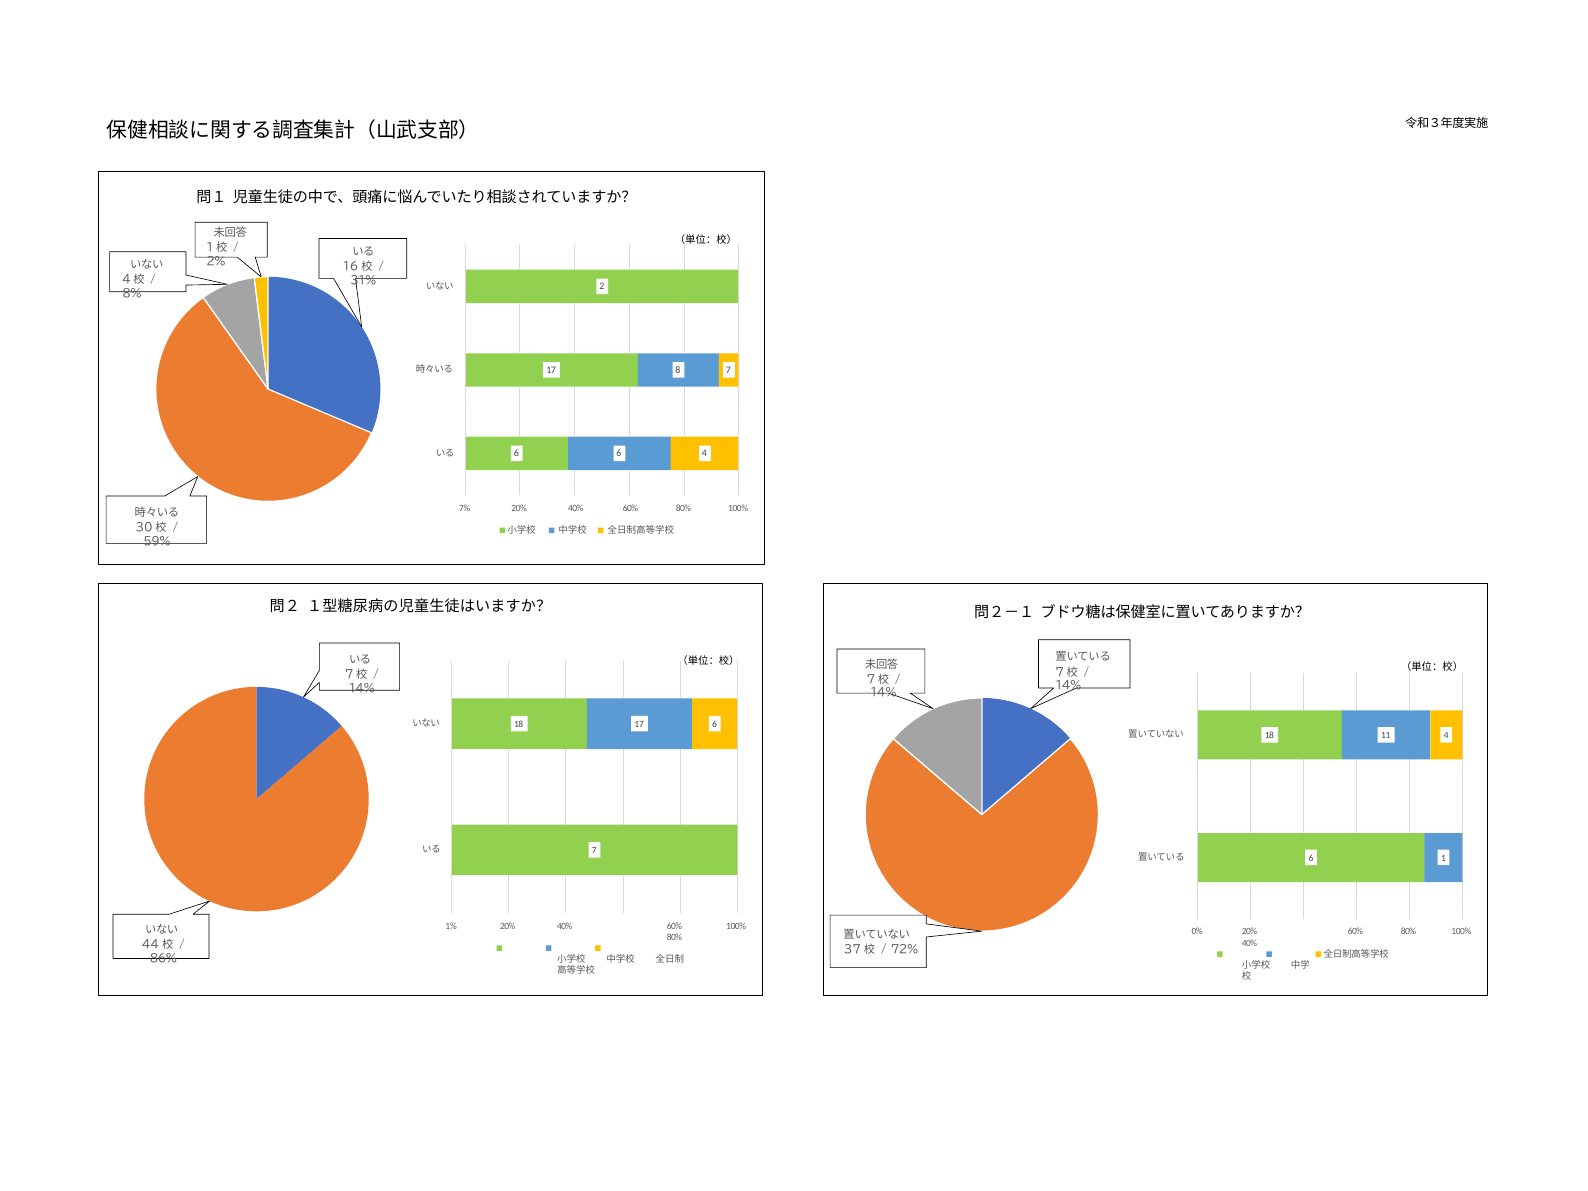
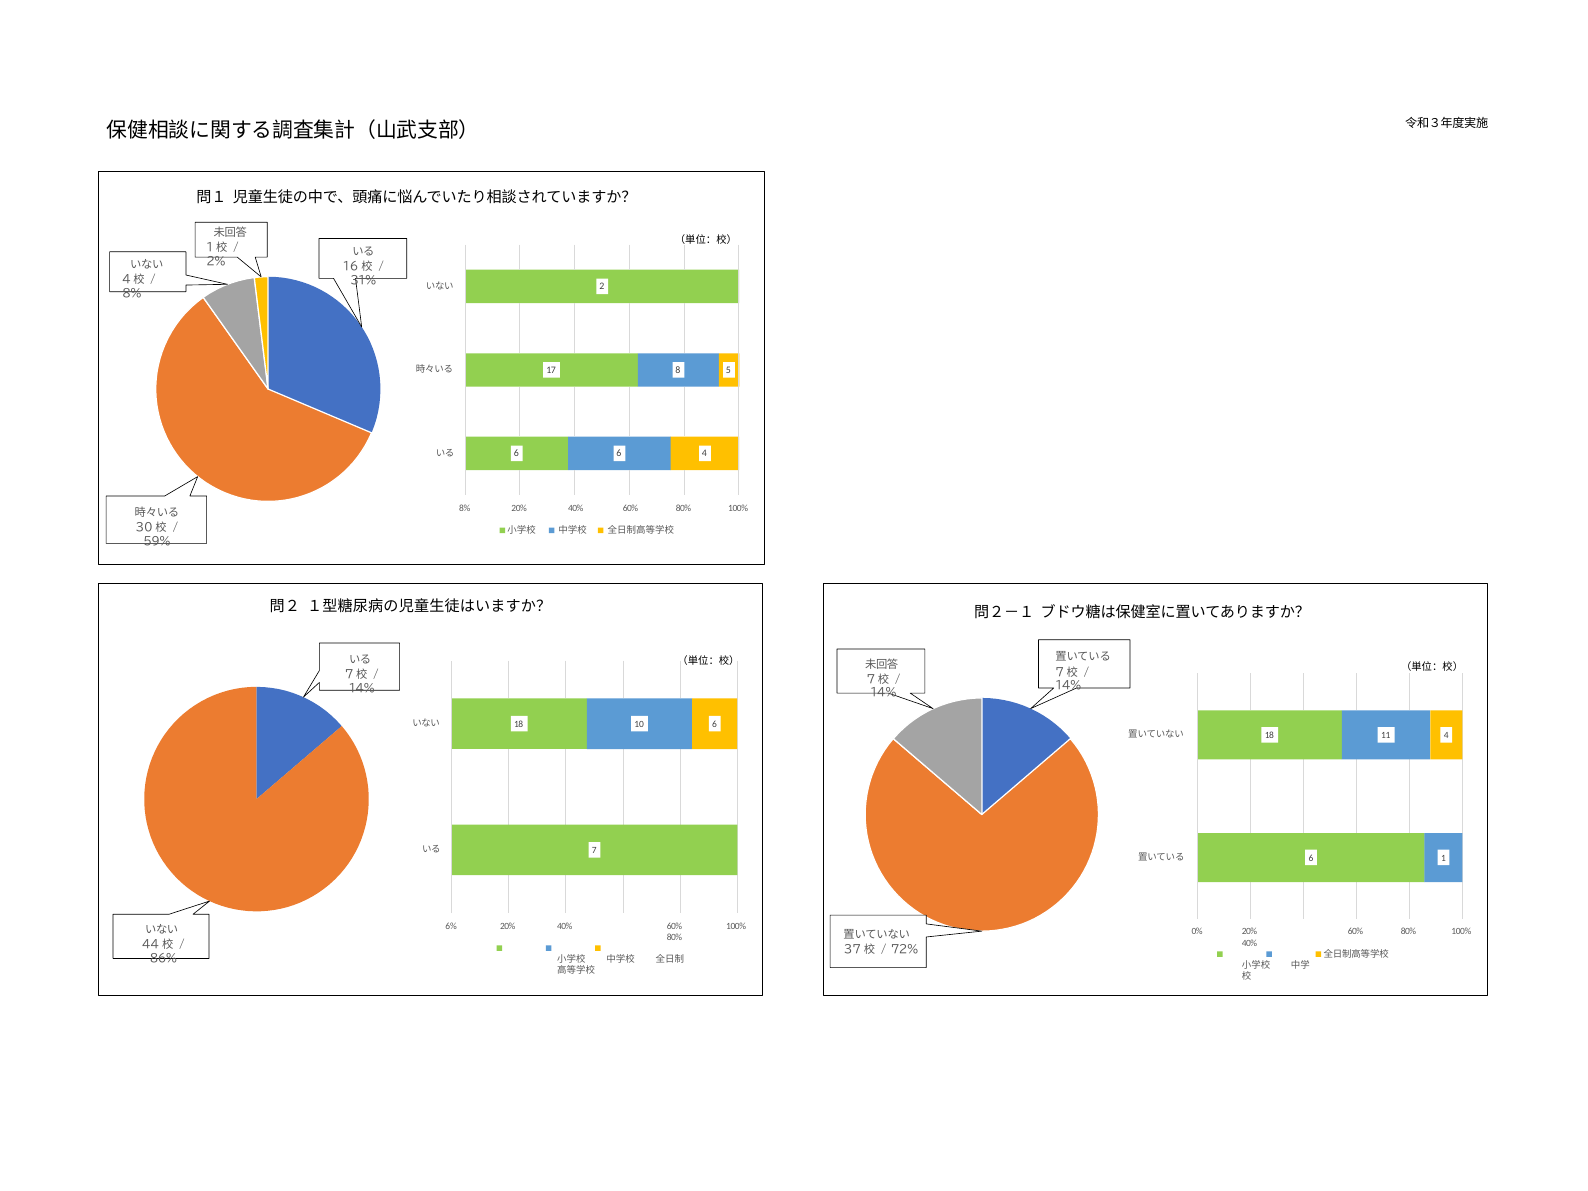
8 7: 7 -> 5
7% at (465, 508): 7% -> 8%
18 17: 17 -> 10
1%: 1% -> 6%
